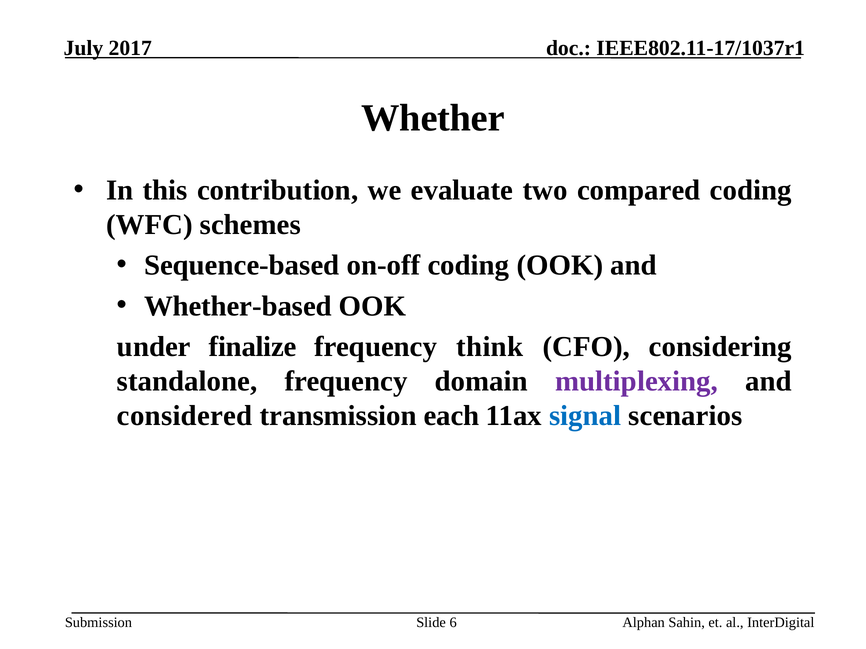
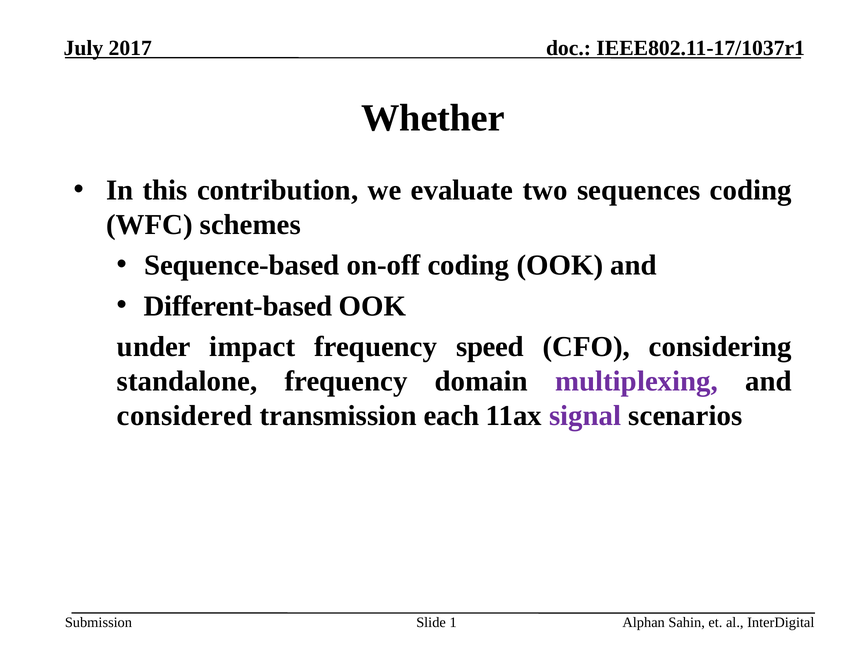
compared: compared -> sequences
Whether-based: Whether-based -> Different-based
finalize: finalize -> impact
think: think -> speed
signal colour: blue -> purple
6: 6 -> 1
